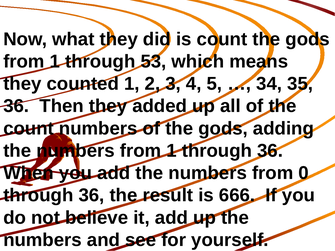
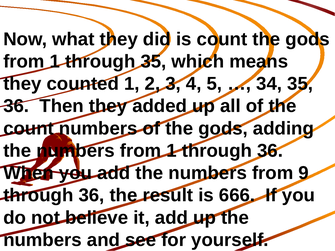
through 53: 53 -> 35
0: 0 -> 9
